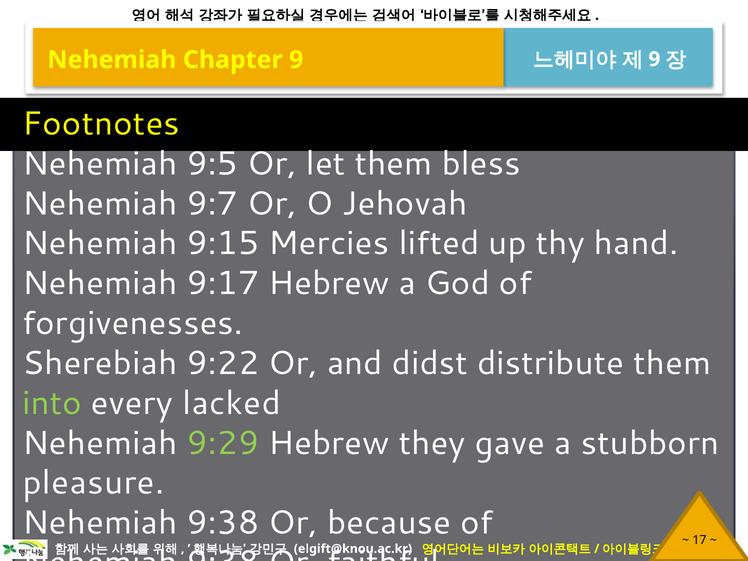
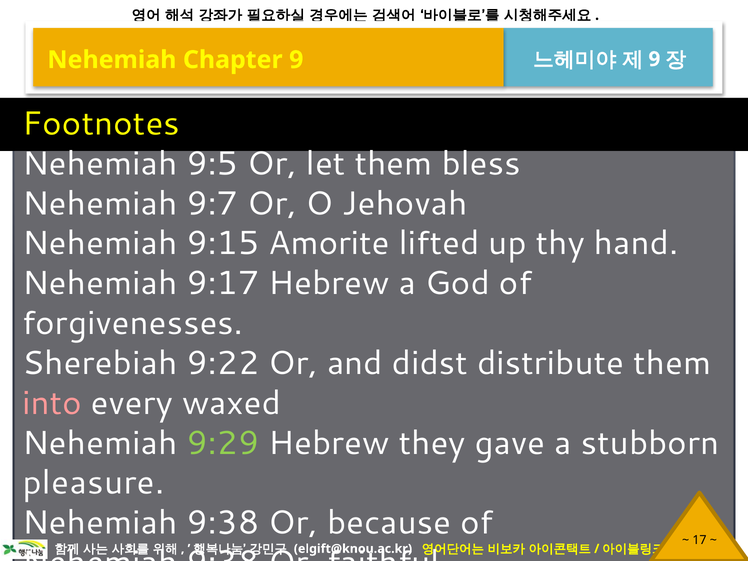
Mercies: Mercies -> Amorite
into colour: light green -> pink
lacked: lacked -> waxed
